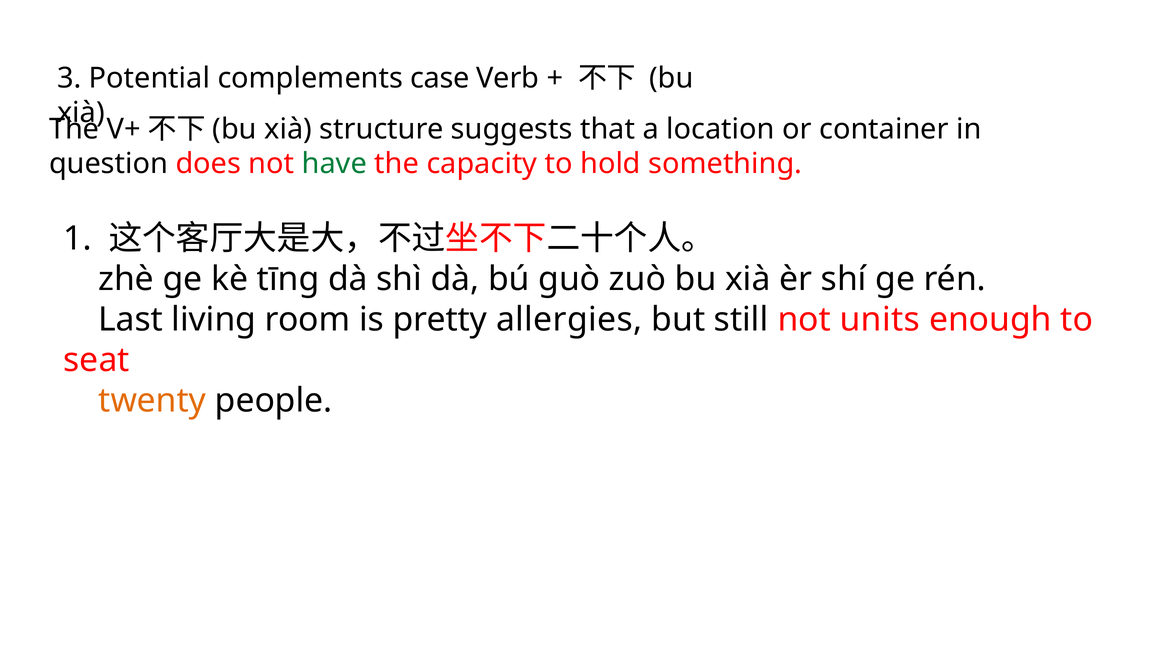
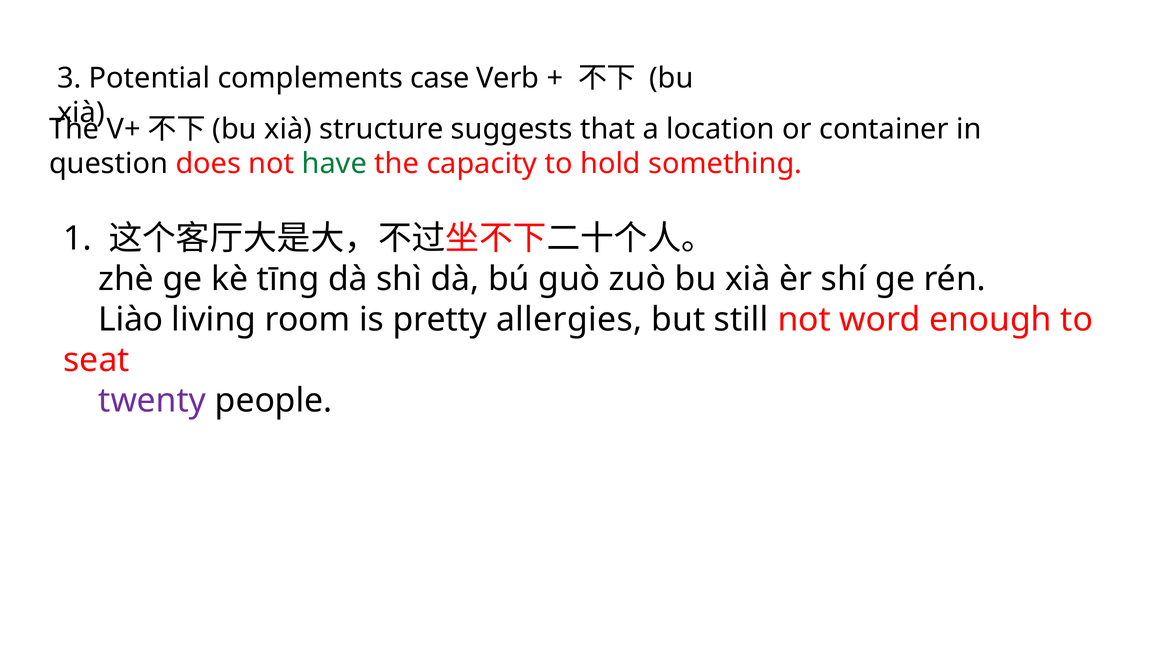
Last: Last -> Liào
units: units -> word
twenty colour: orange -> purple
